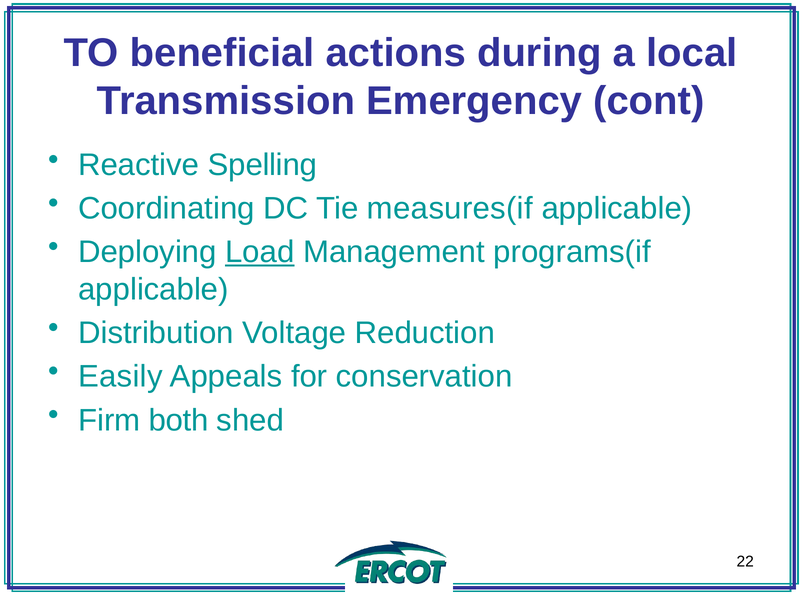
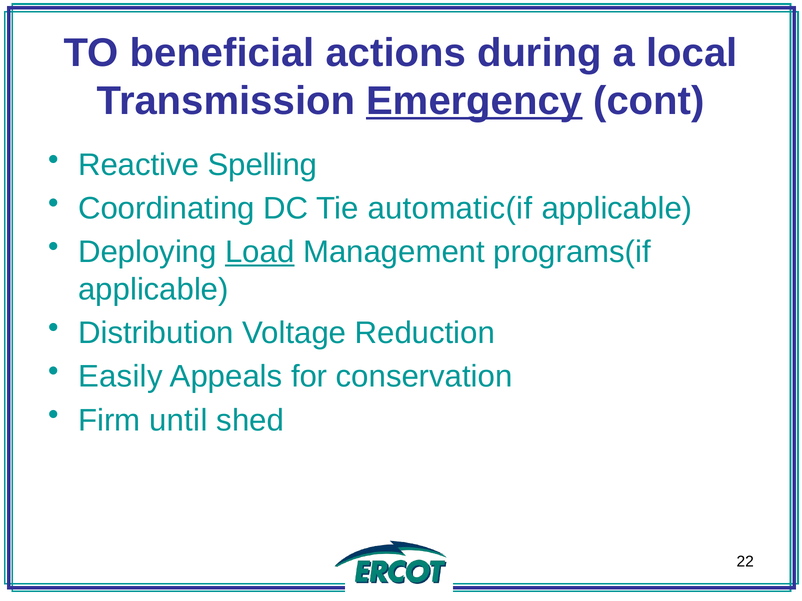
Emergency underline: none -> present
measures(if: measures(if -> automatic(if
both: both -> until
